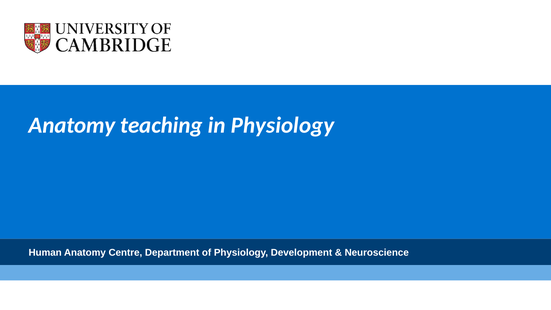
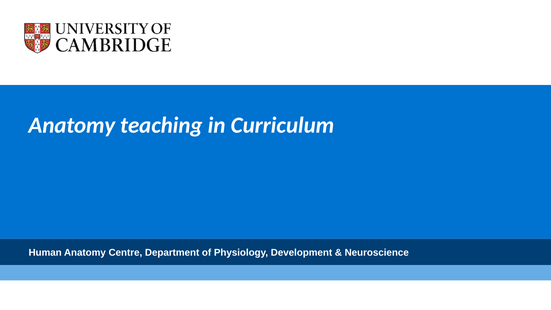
in Physiology: Physiology -> Curriculum
